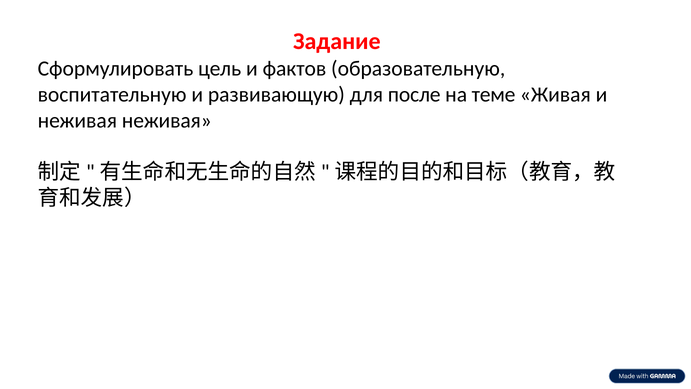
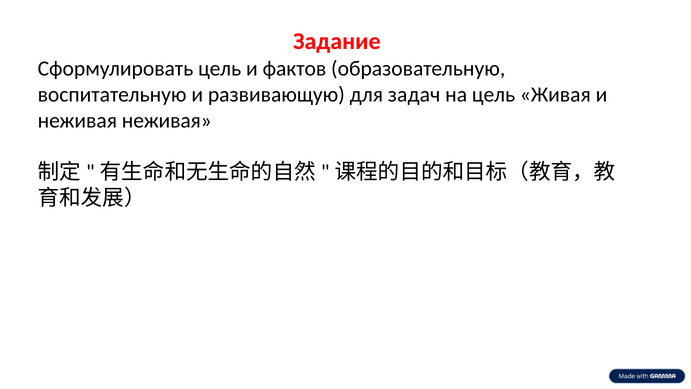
после: после -> задач
на теме: теме -> цель
